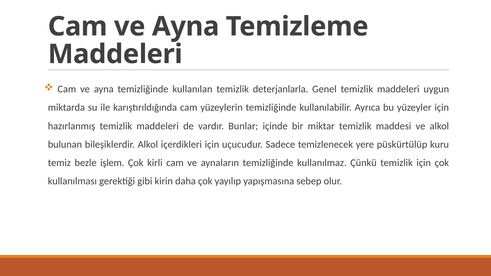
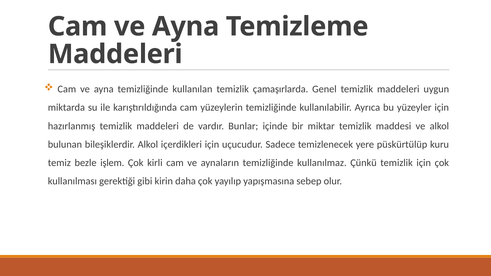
deterjanlarla: deterjanlarla -> çamaşırlarda
